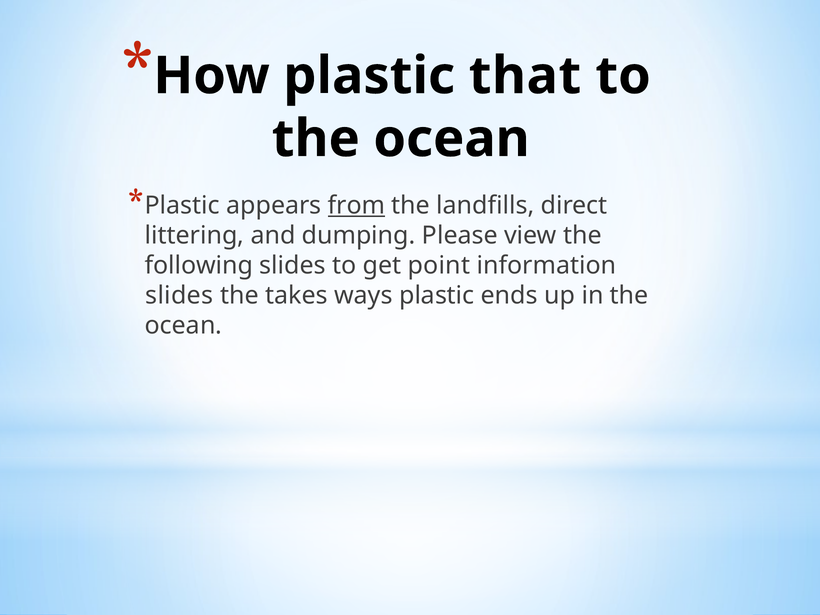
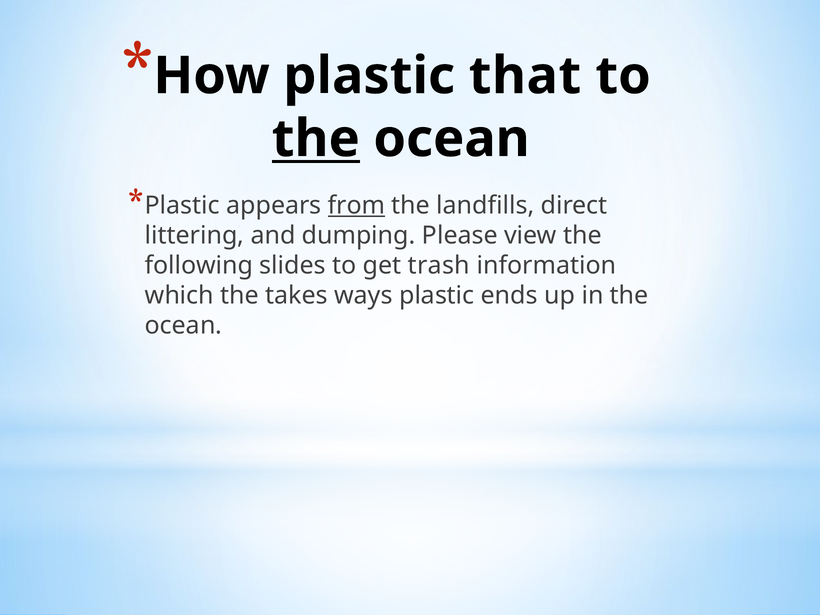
the at (316, 139) underline: none -> present
point: point -> trash
slides at (179, 296): slides -> which
